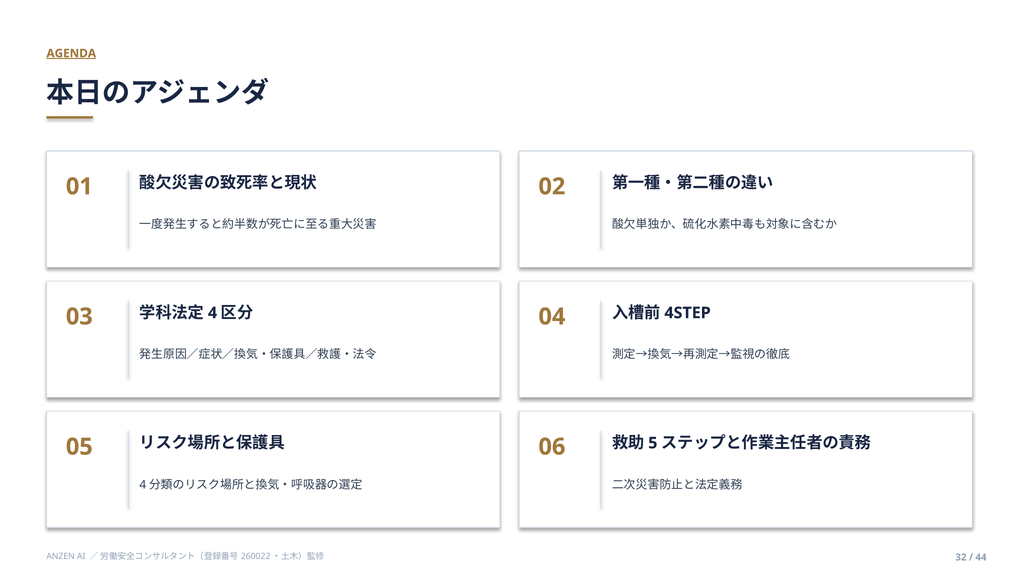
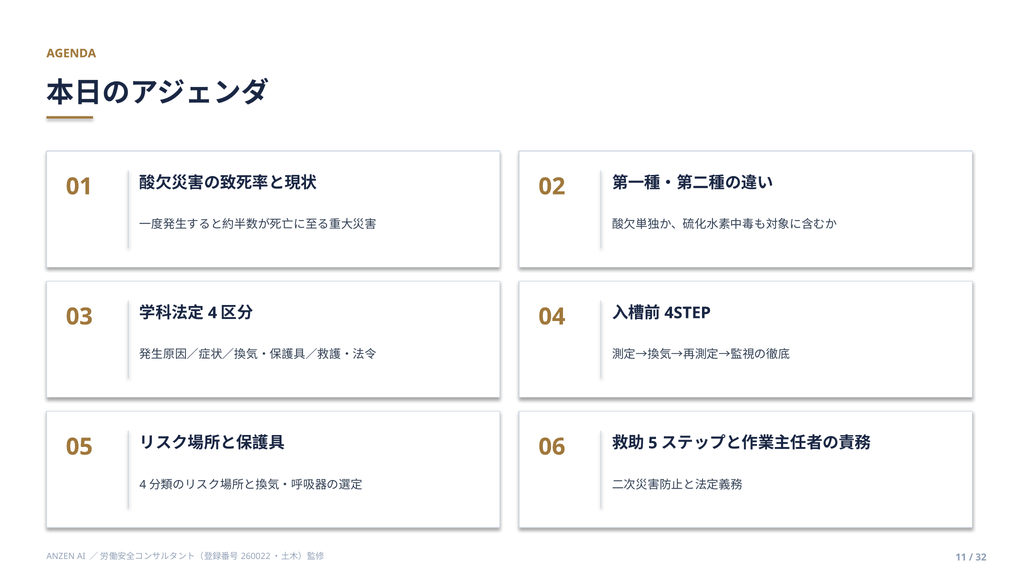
AGENDA underline: present -> none
32: 32 -> 11
44: 44 -> 32
